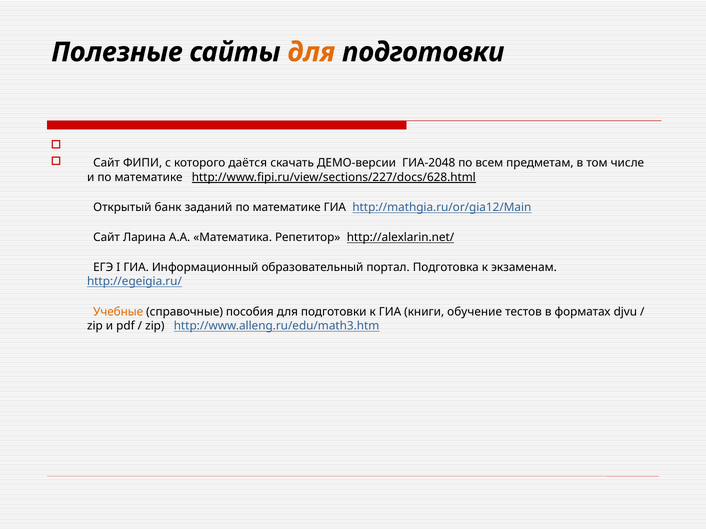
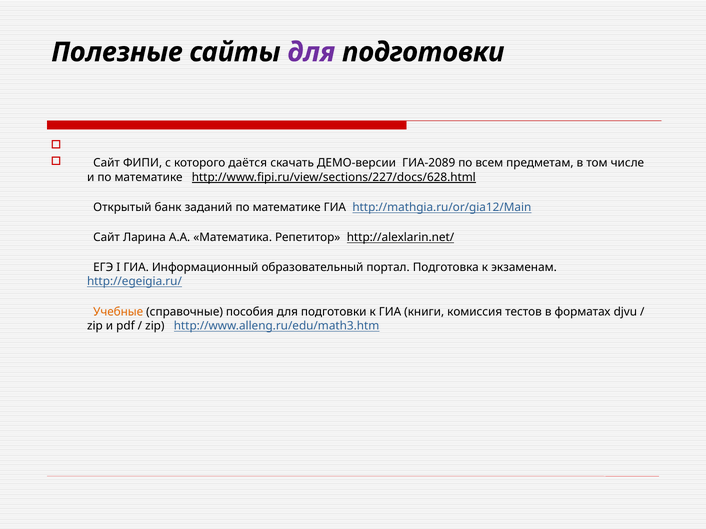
для at (311, 52) colour: orange -> purple
ГИА-2048: ГИА-2048 -> ГИА-2089
обучение: обучение -> комиссия
